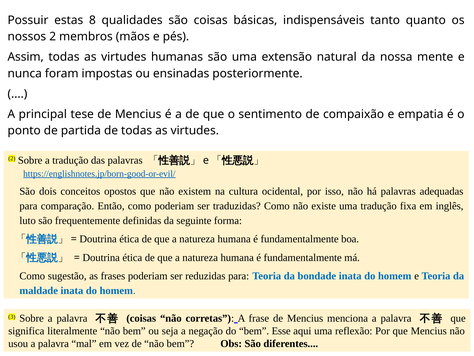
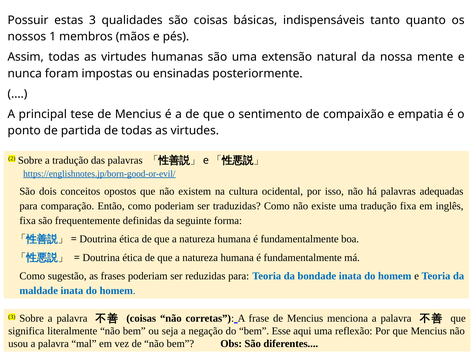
estas 8: 8 -> 3
nossos 2: 2 -> 1
luto at (28, 220): luto -> fixa
